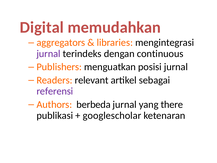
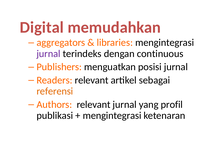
referensi colour: purple -> orange
Authors berbeda: berbeda -> relevant
there: there -> profil
googlescholar at (112, 115): googlescholar -> mengintegrasi
